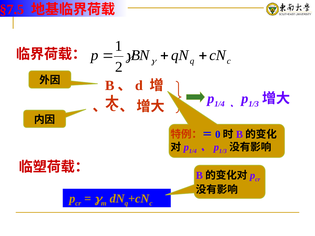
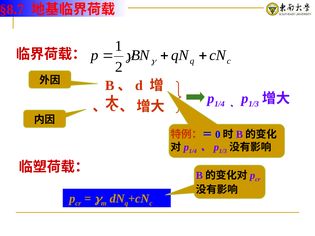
§7.5: §7.5 -> §8.7
